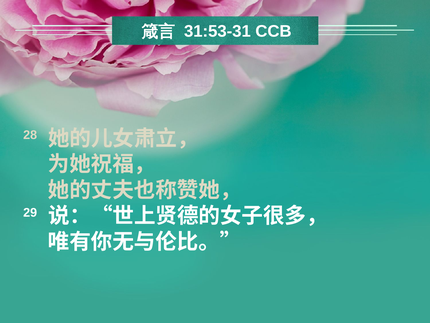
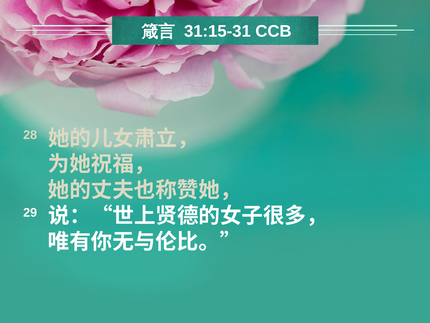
31:53-31: 31:53-31 -> 31:15-31
